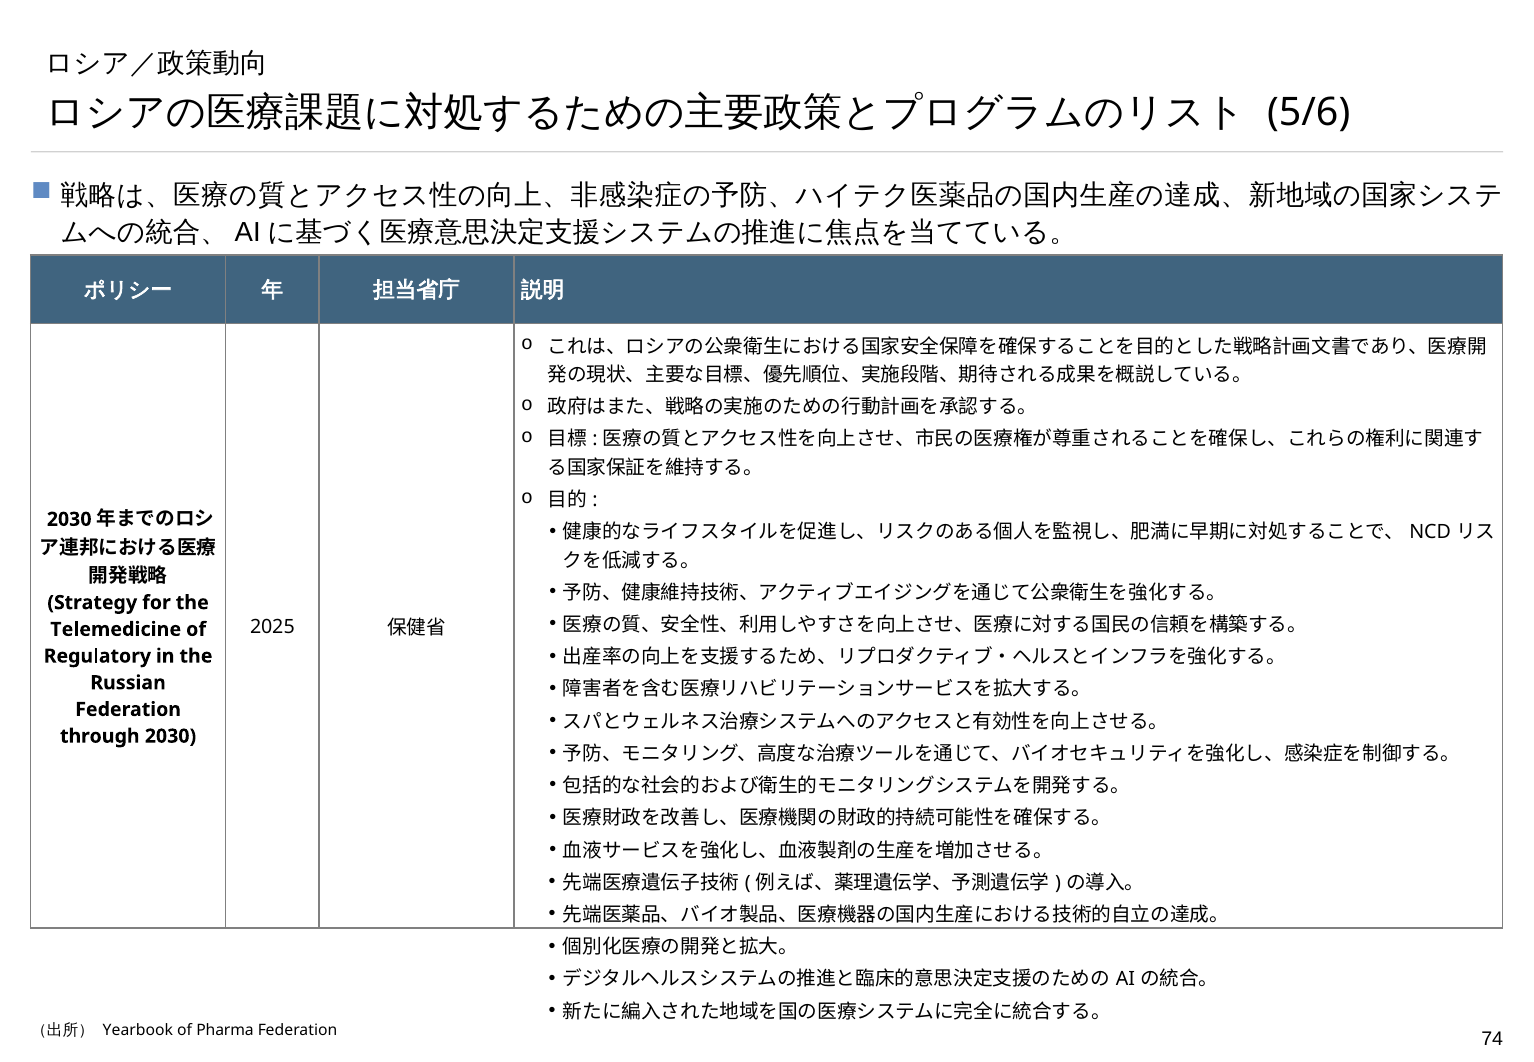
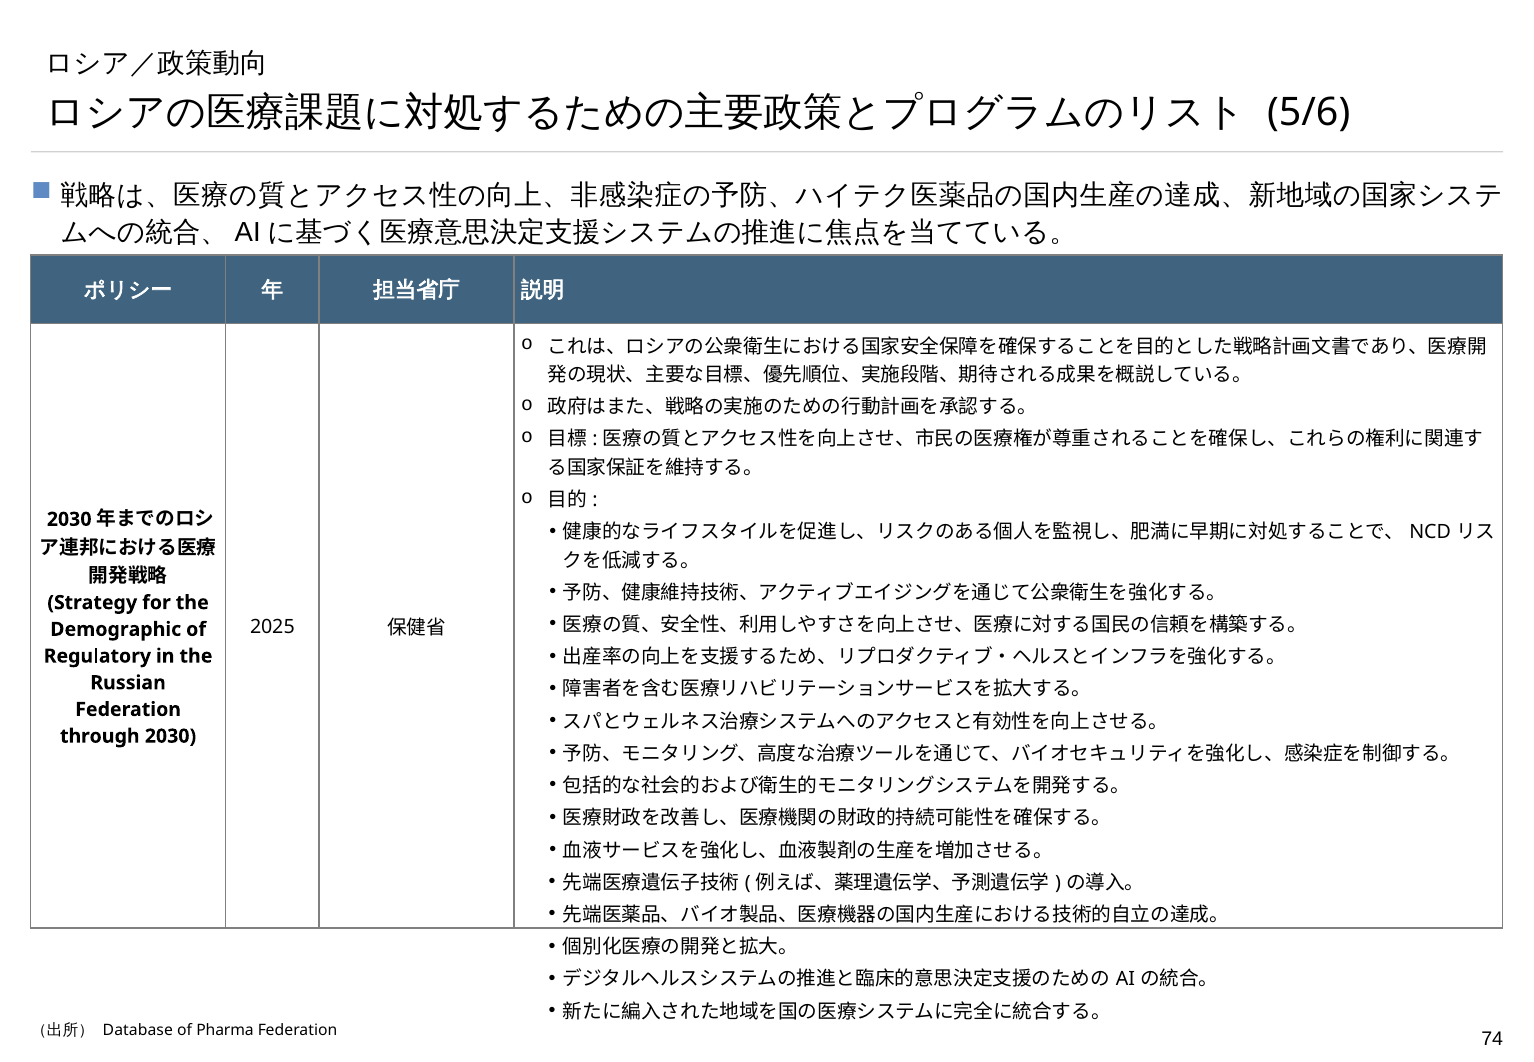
Telemedicine: Telemedicine -> Demographic
Yearbook: Yearbook -> Database
